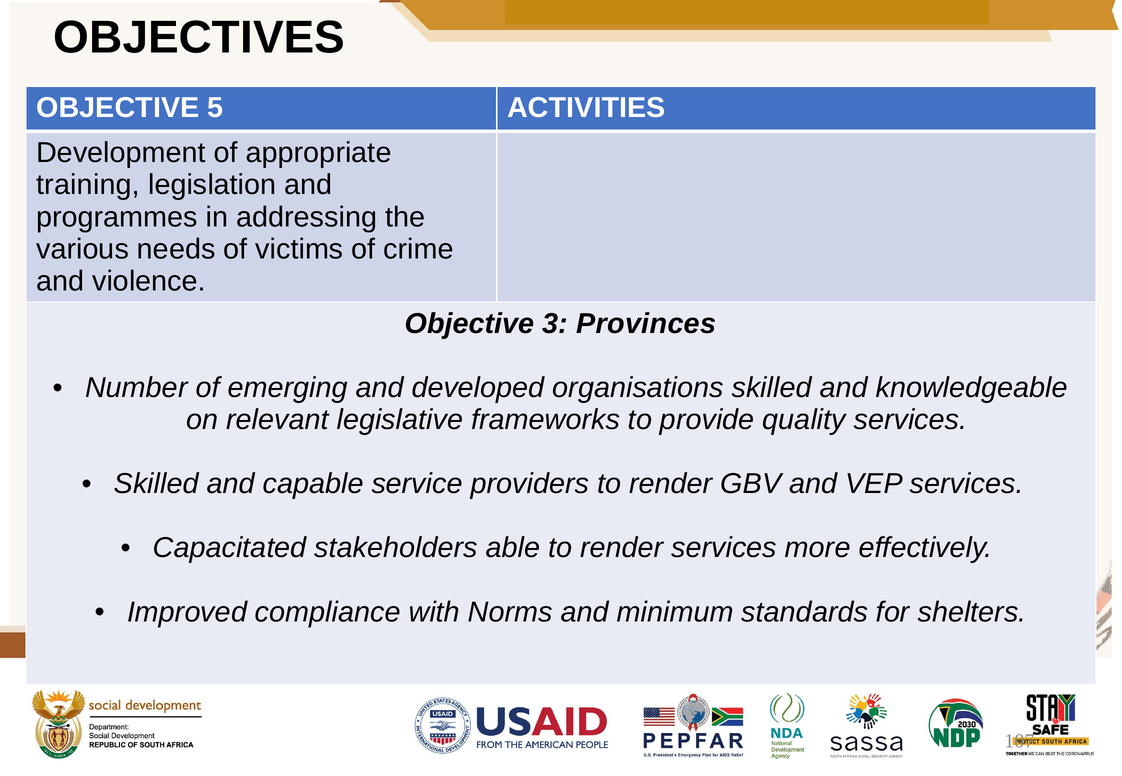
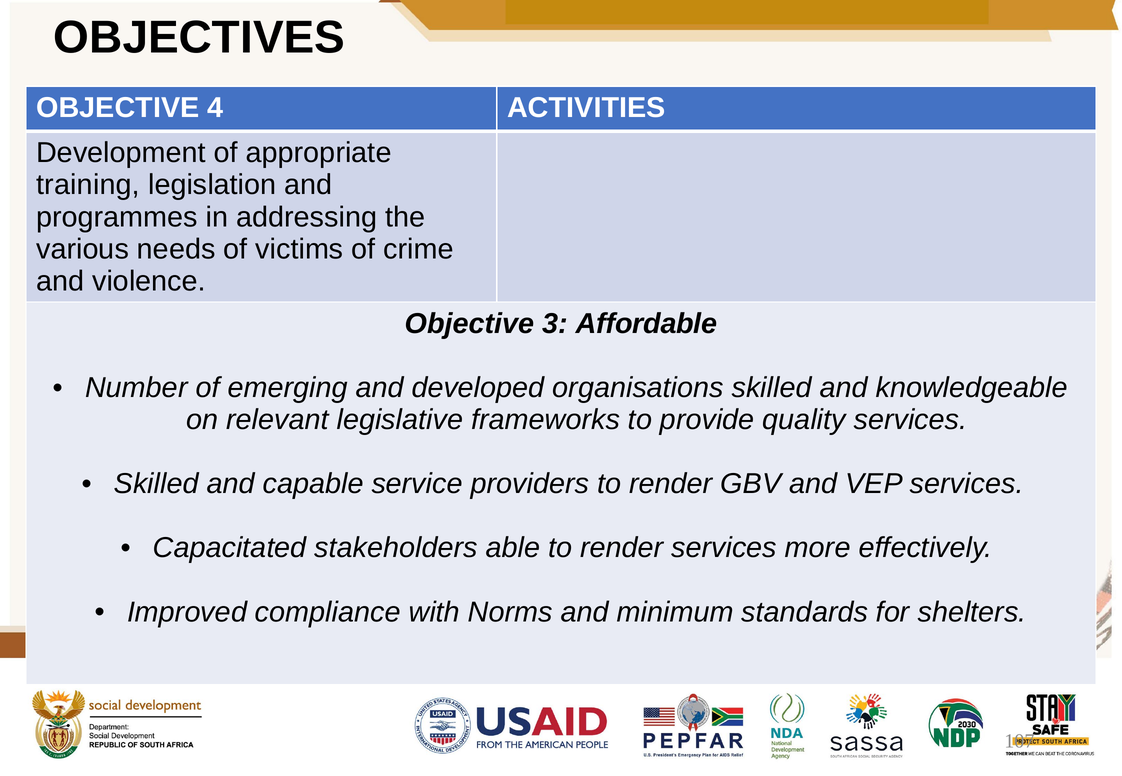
5: 5 -> 4
Provinces: Provinces -> Affordable
